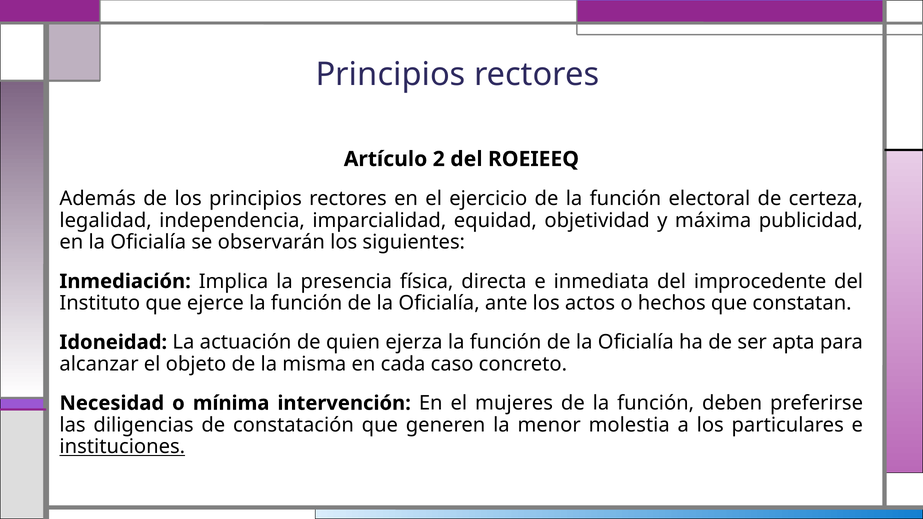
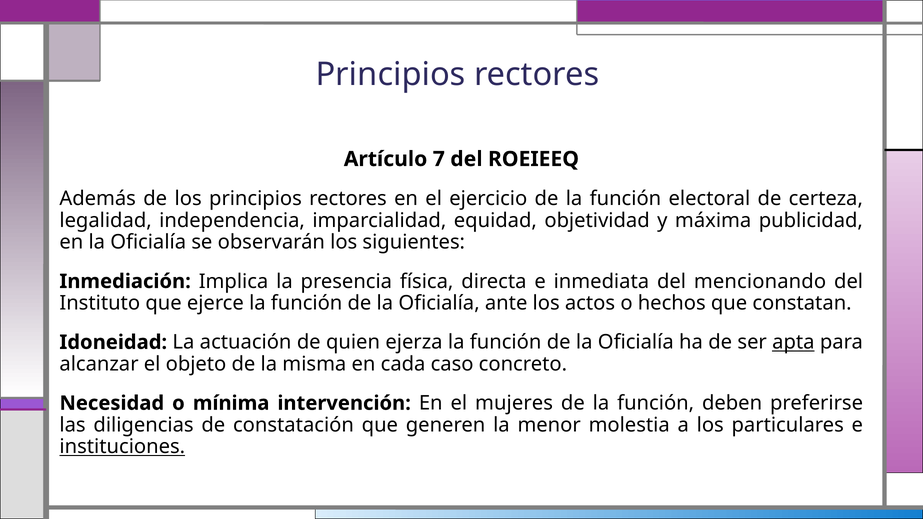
2: 2 -> 7
improcedente: improcedente -> mencionando
apta underline: none -> present
